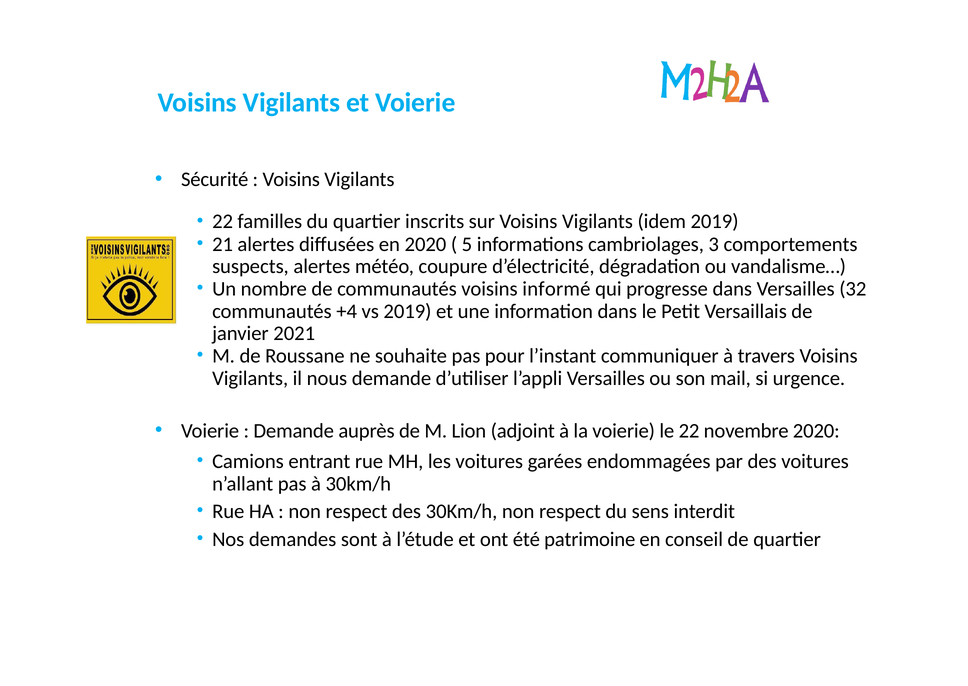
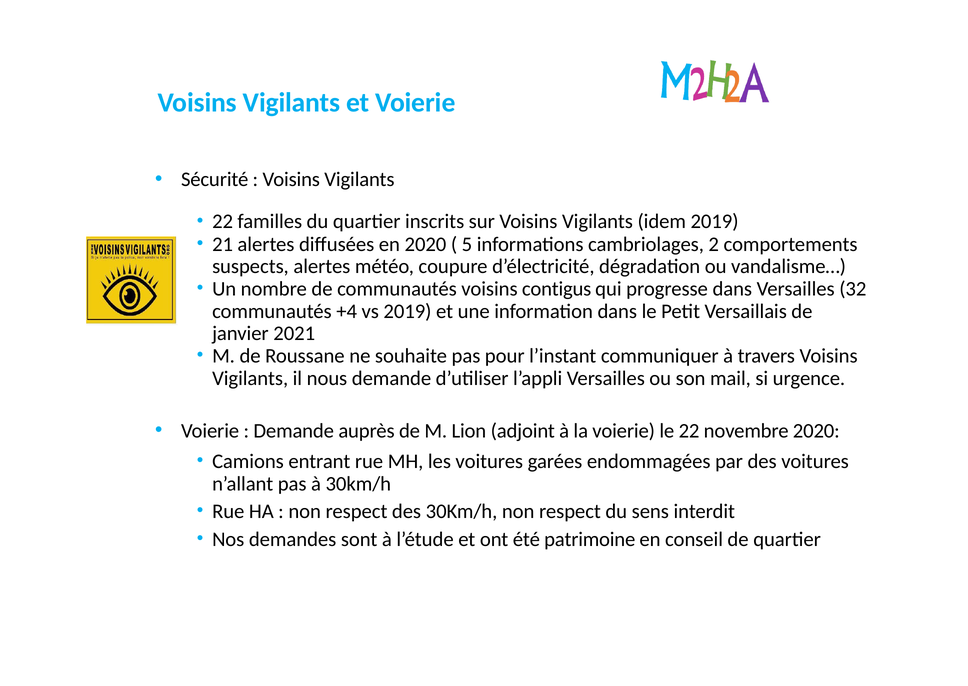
3: 3 -> 2
informé: informé -> contigus
